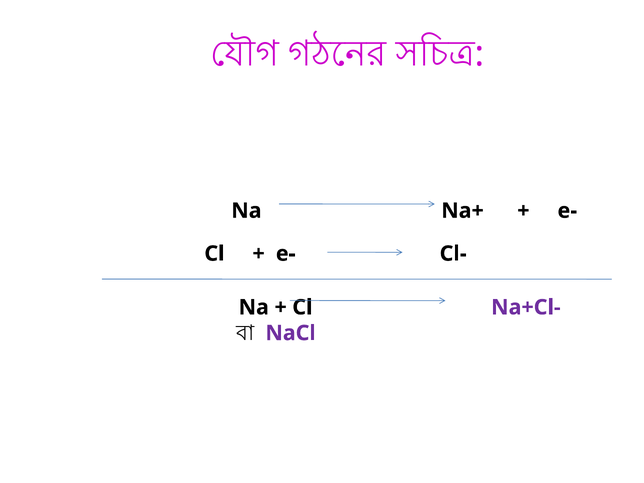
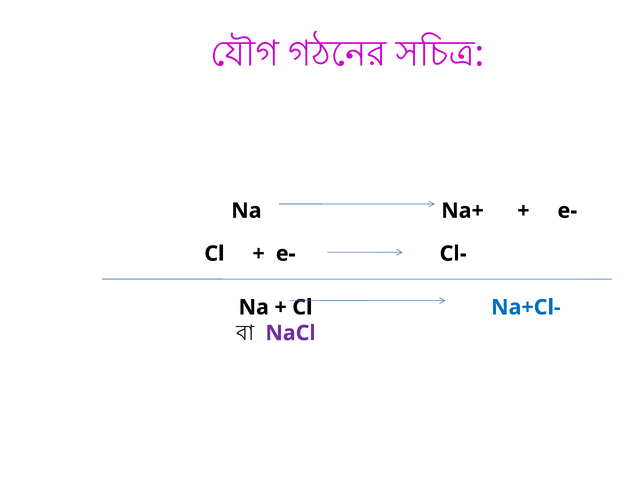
Na+Cl- colour: purple -> blue
